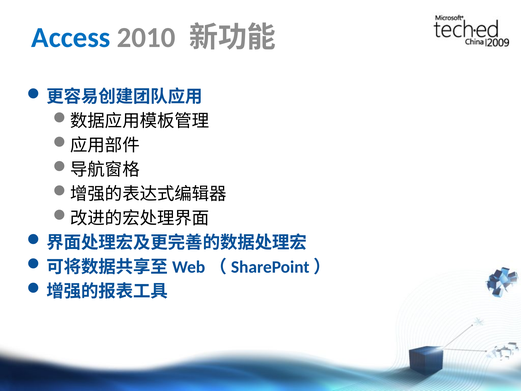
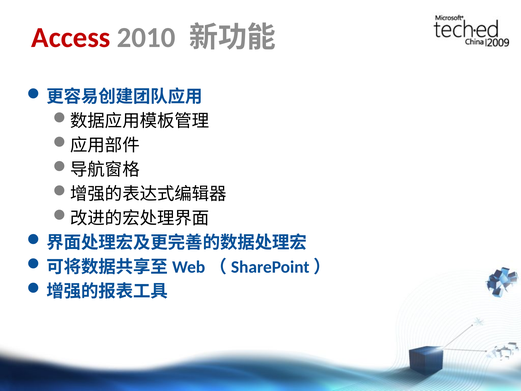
Access colour: blue -> red
